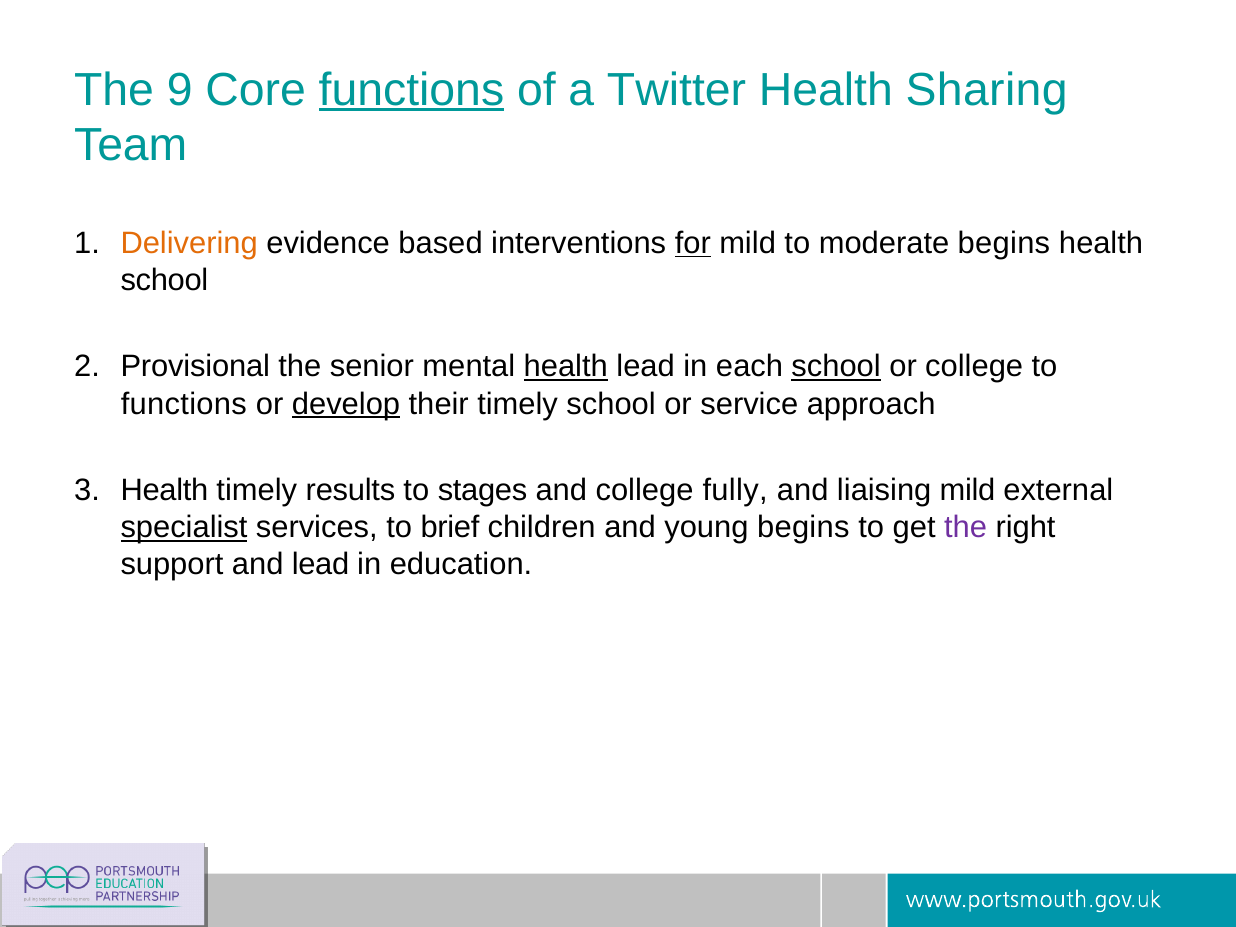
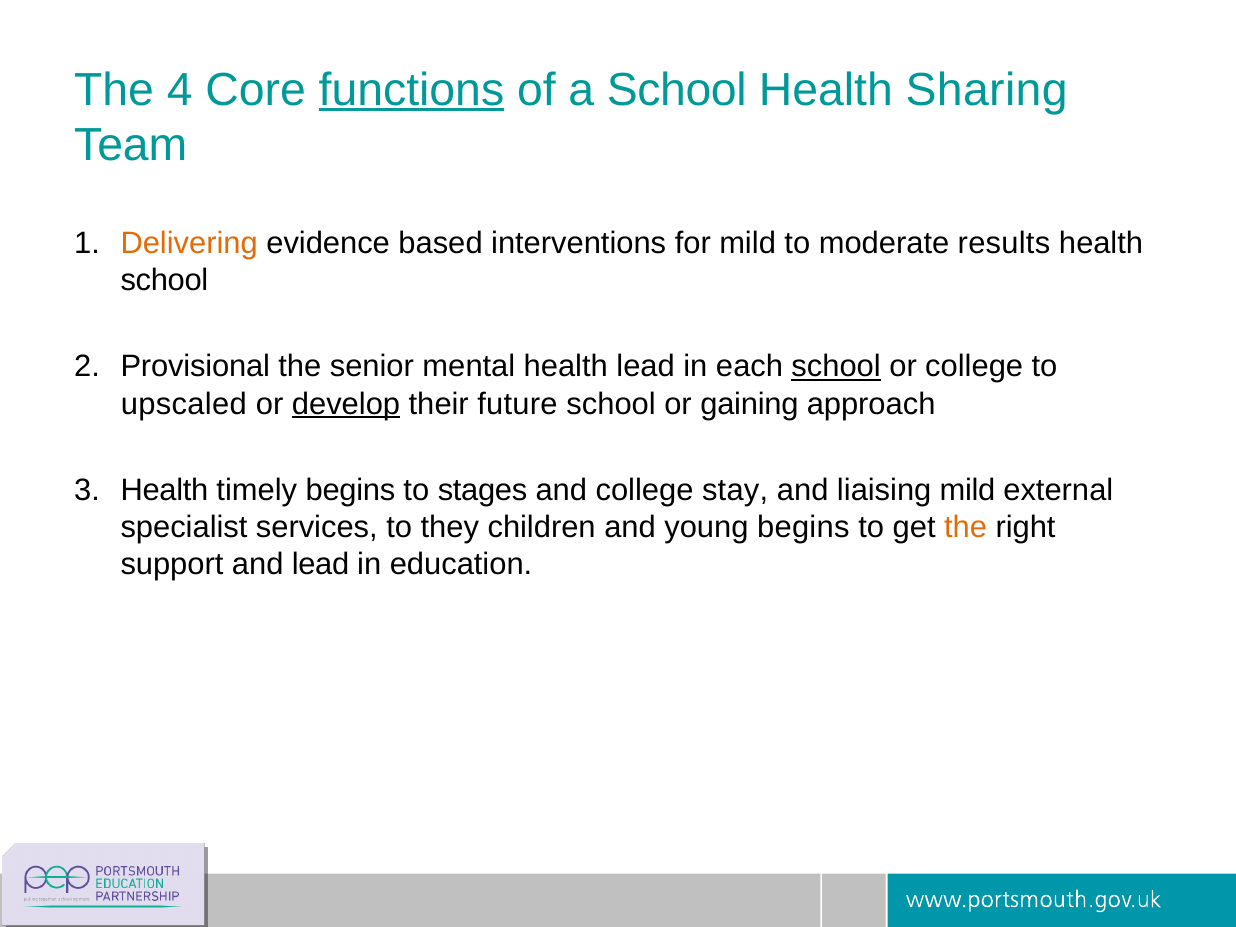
9: 9 -> 4
a Twitter: Twitter -> School
for underline: present -> none
moderate begins: begins -> results
health at (566, 367) underline: present -> none
functions at (184, 404): functions -> upscaled
their timely: timely -> future
service: service -> gaining
timely results: results -> begins
fully: fully -> stay
specialist underline: present -> none
brief: brief -> they
the at (966, 527) colour: purple -> orange
